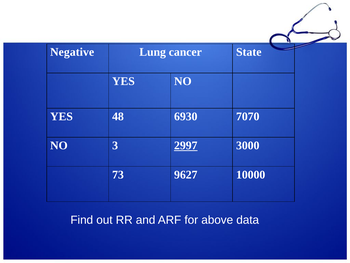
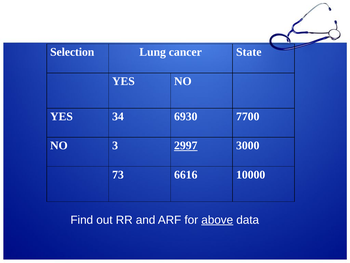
Negative: Negative -> Selection
48: 48 -> 34
7070: 7070 -> 7700
9627: 9627 -> 6616
above underline: none -> present
